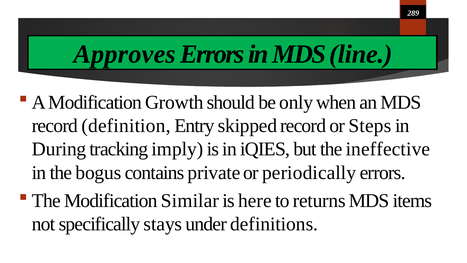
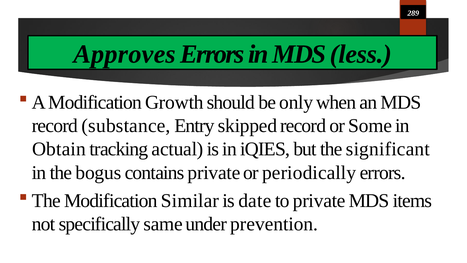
line: line -> less
definition: definition -> substance
Steps: Steps -> Some
During: During -> Obtain
imply: imply -> actual
ineffective: ineffective -> significant
here: here -> date
to returns: returns -> private
stays: stays -> same
definitions: definitions -> prevention
